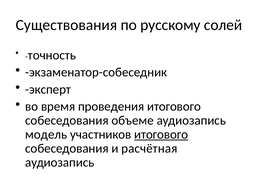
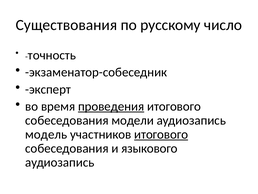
солей: солей -> число
проведения underline: none -> present
объеме: объеме -> модели
расчётная: расчётная -> языкового
